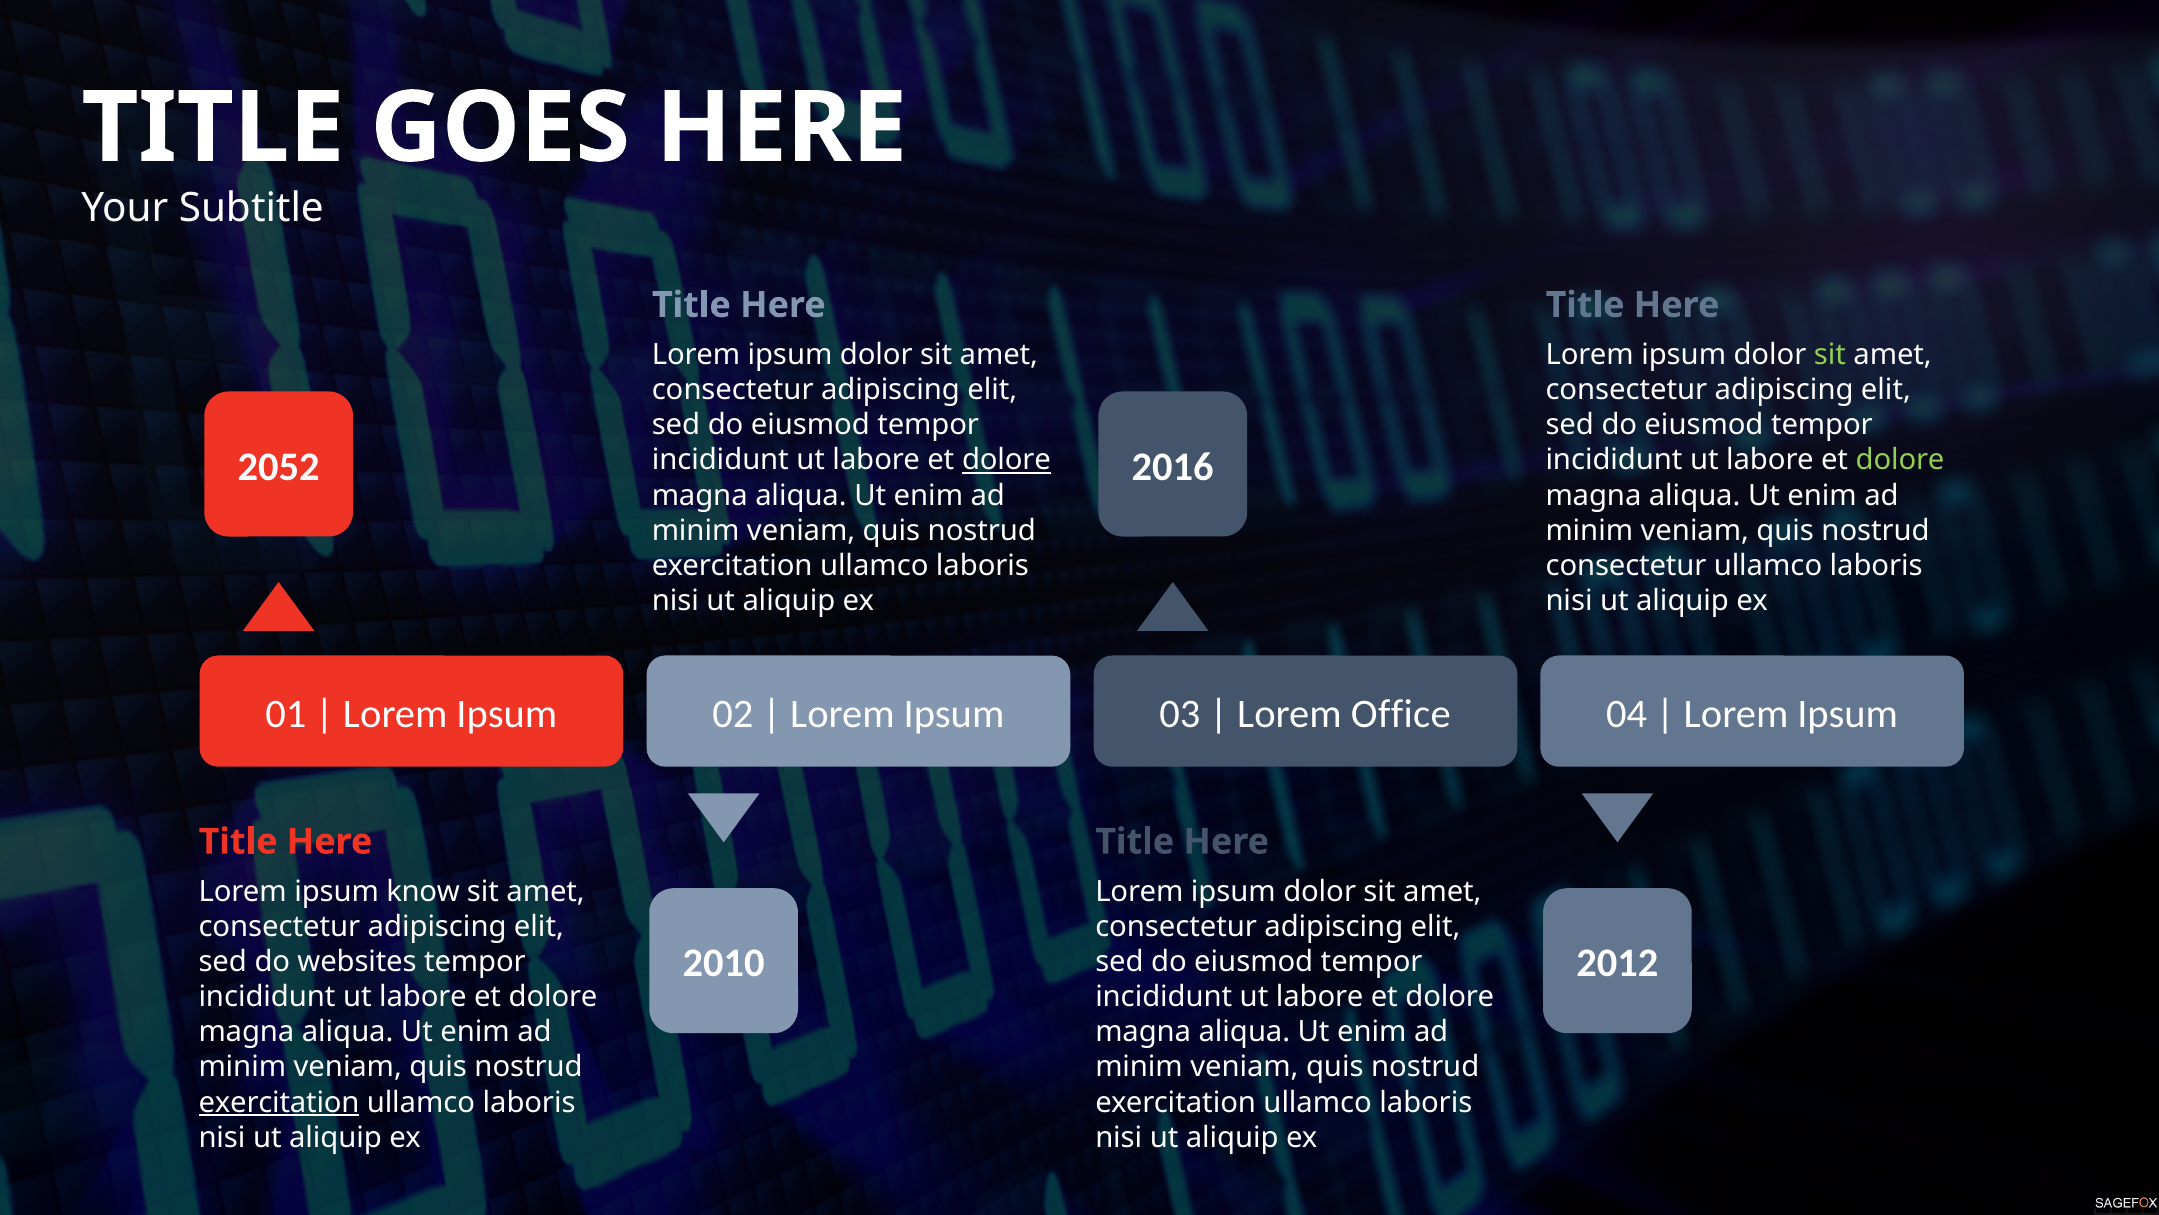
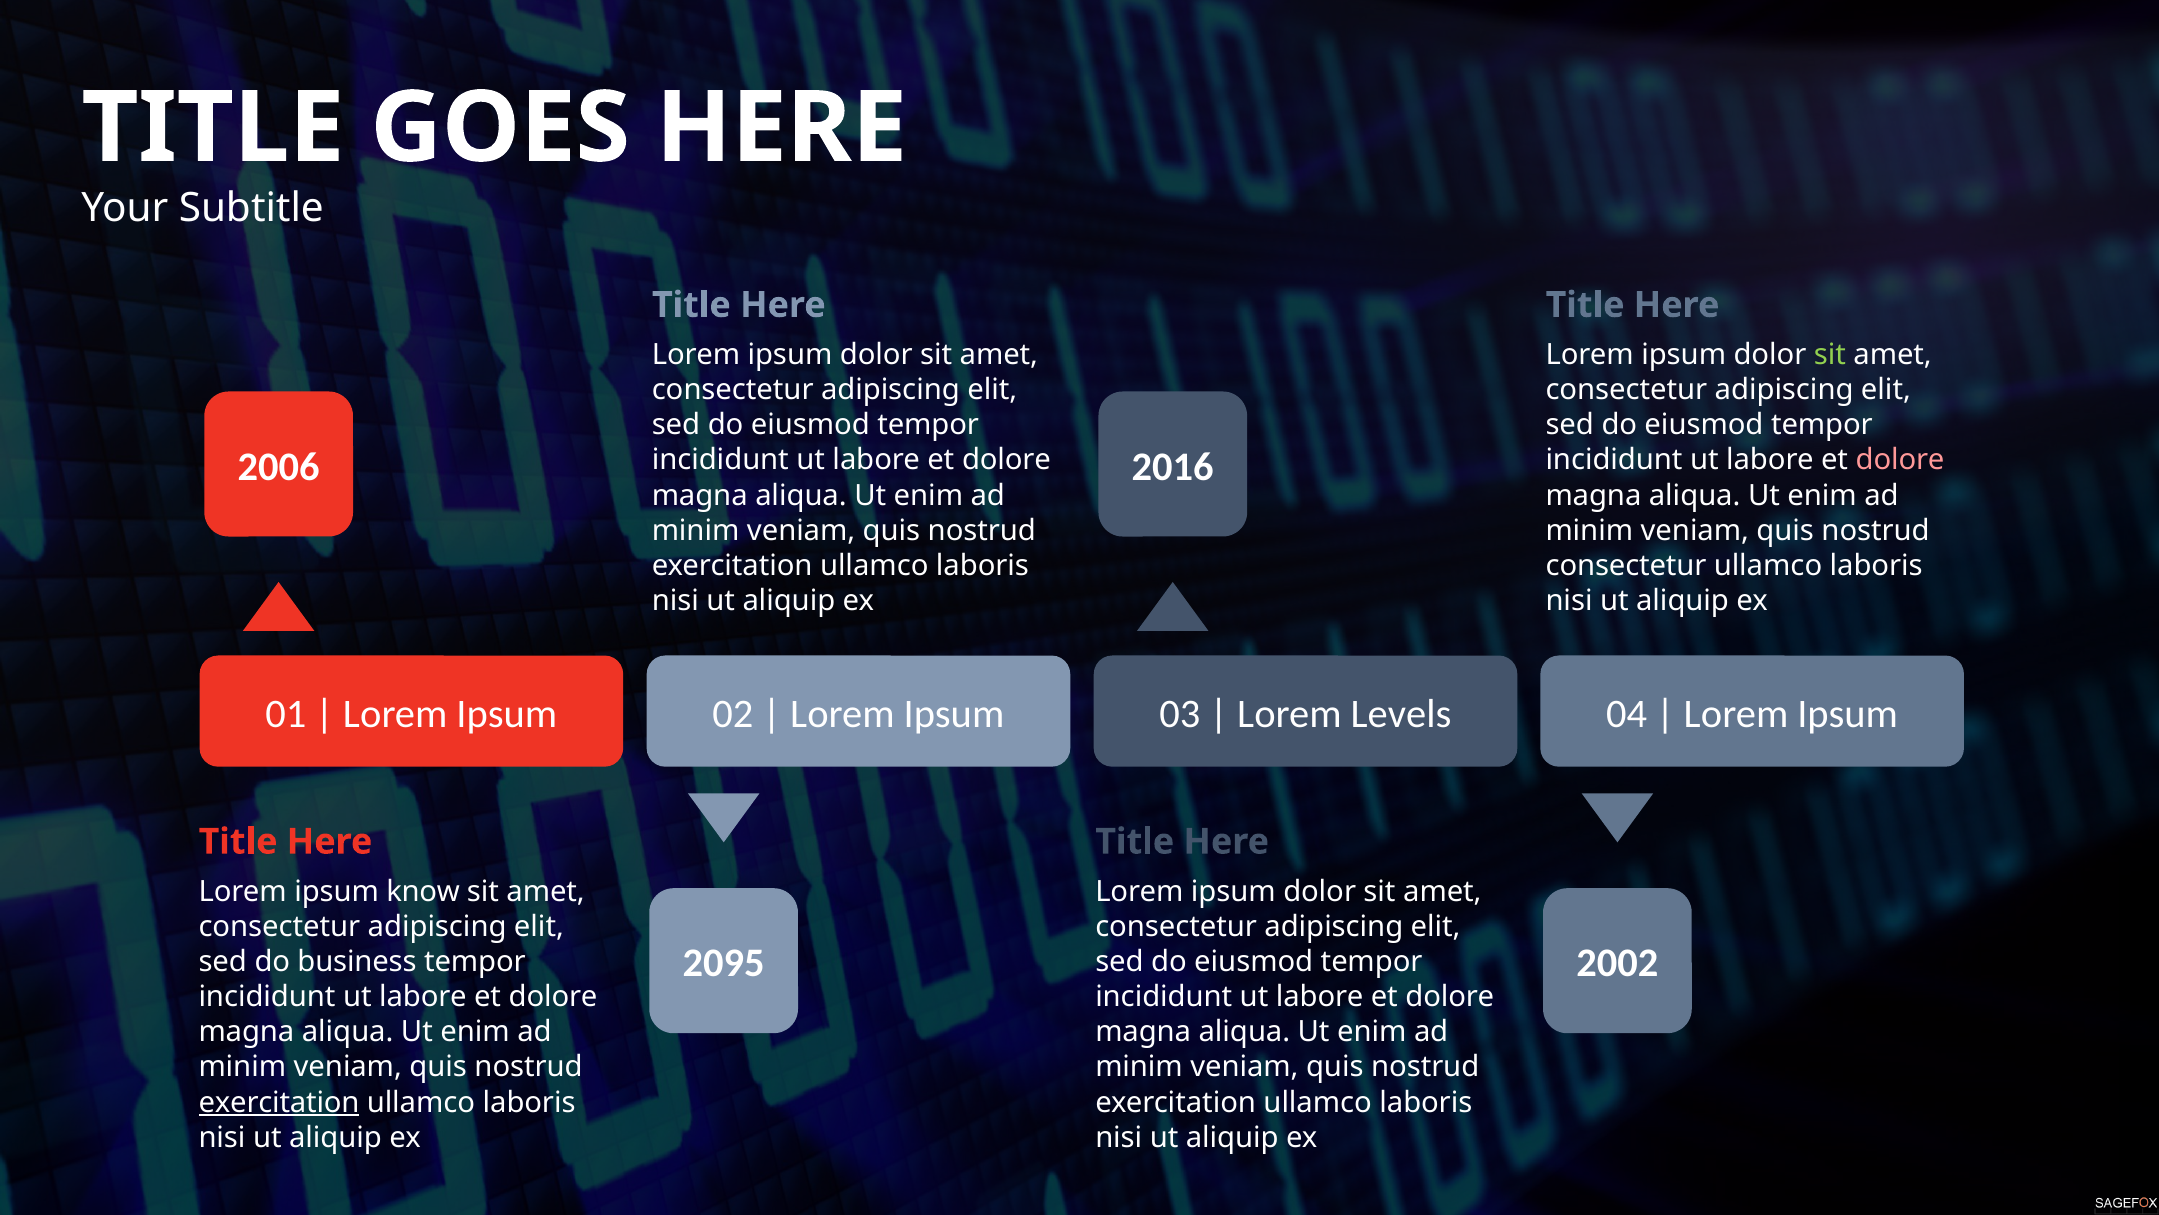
2052: 2052 -> 2006
dolore at (1006, 460) underline: present -> none
dolore at (1900, 460) colour: light green -> pink
Office: Office -> Levels
2010: 2010 -> 2095
2012: 2012 -> 2002
websites: websites -> business
